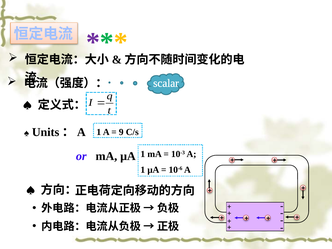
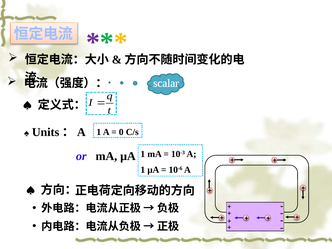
9: 9 -> 0
